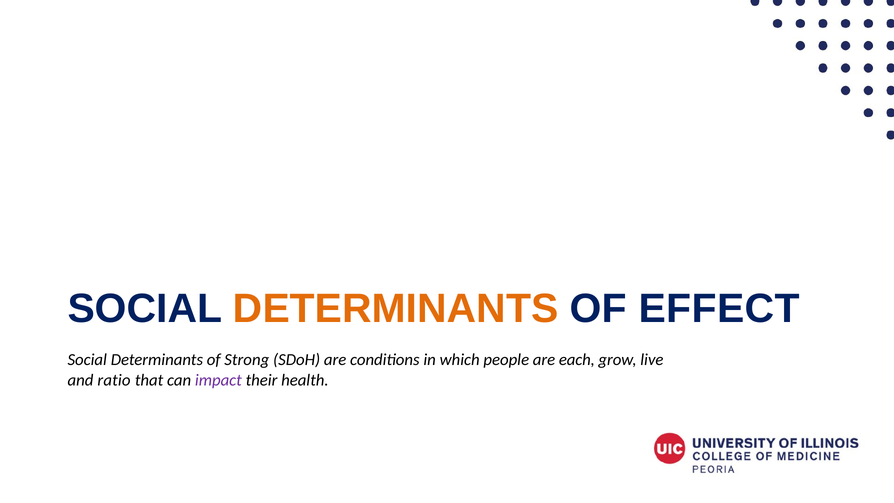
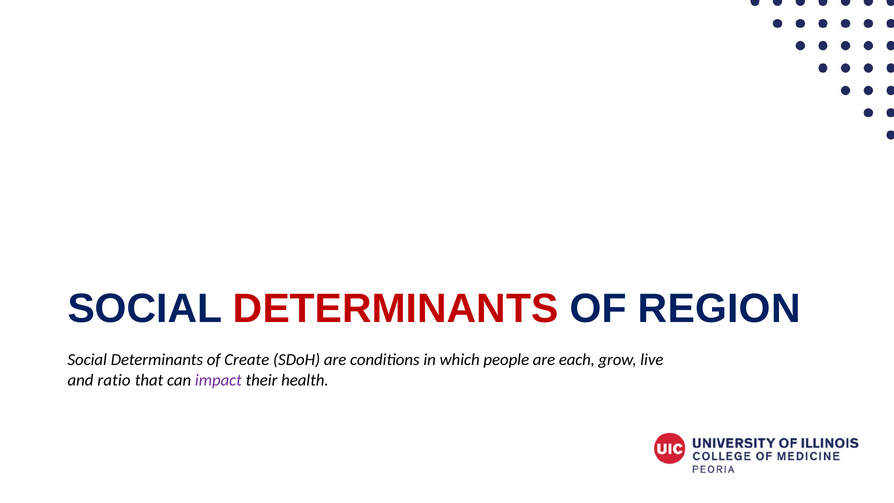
DETERMINANTS at (396, 309) colour: orange -> red
EFFECT: EFFECT -> REGION
Strong: Strong -> Create
